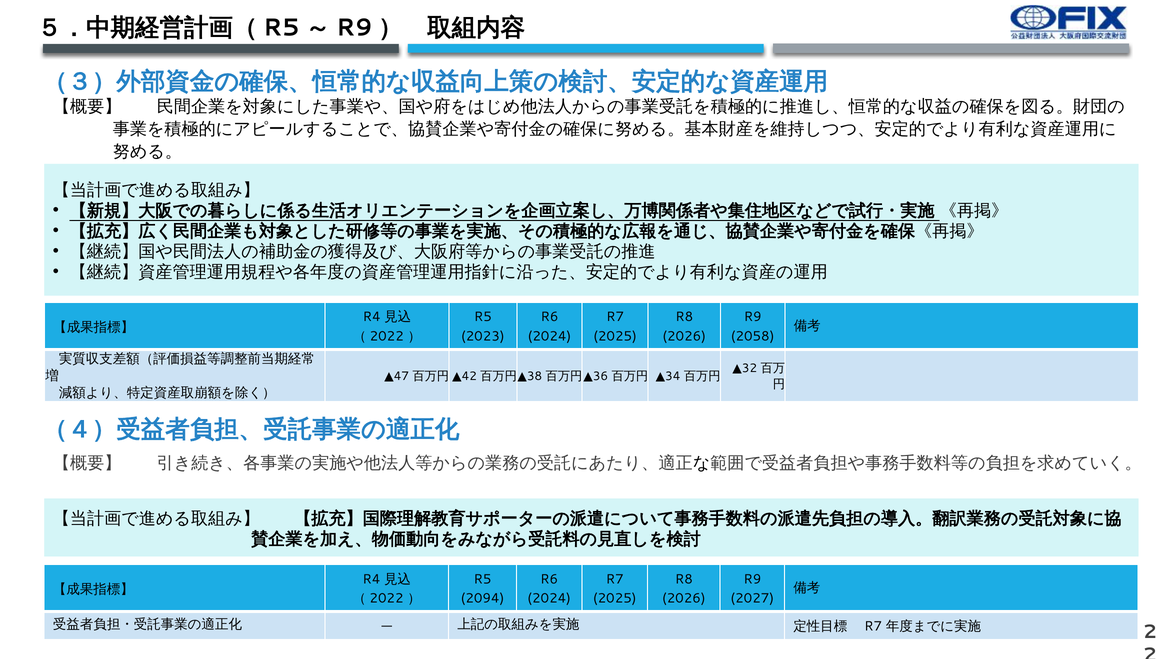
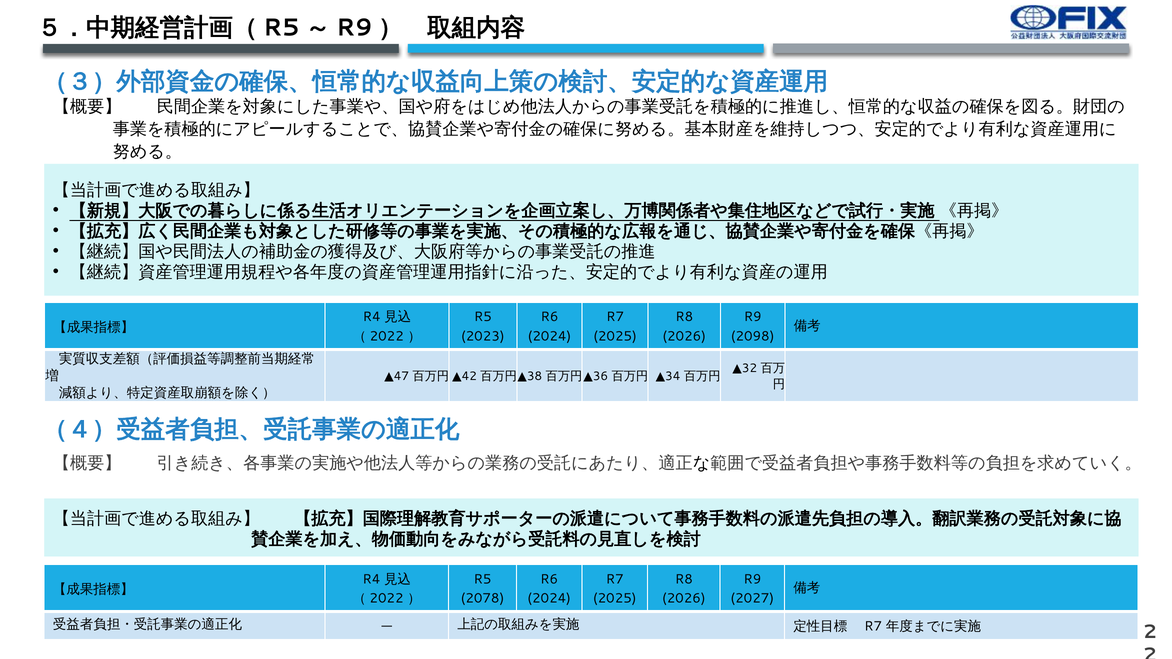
2058: 2058 -> 2098
2094: 2094 -> 2078
